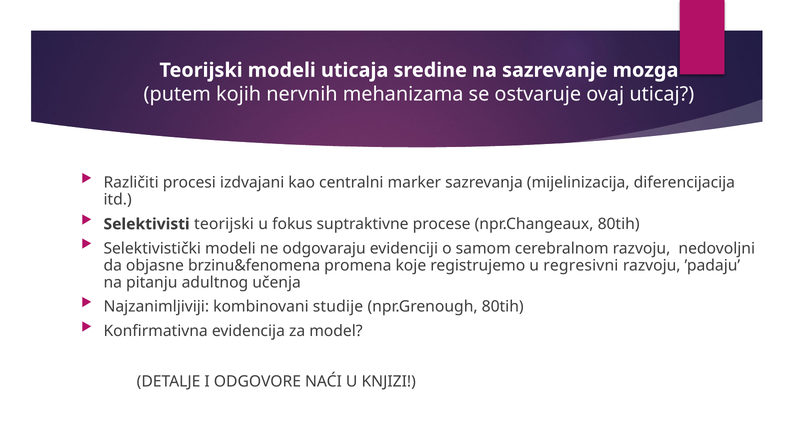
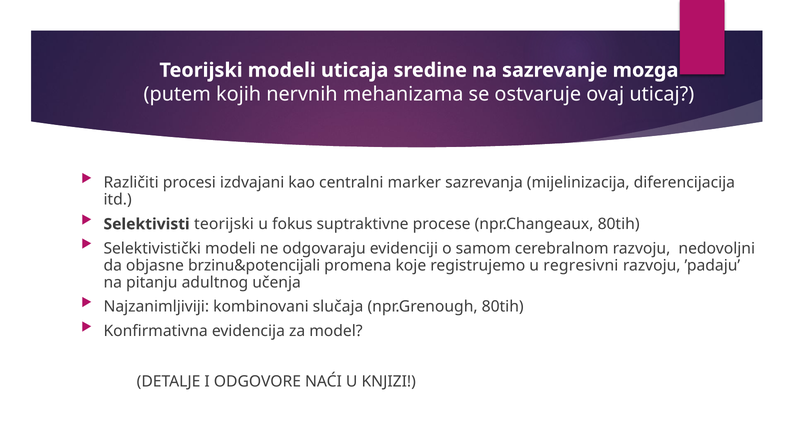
brzinu&fenomena: brzinu&fenomena -> brzinu&potencijali
studije: studije -> slučaja
